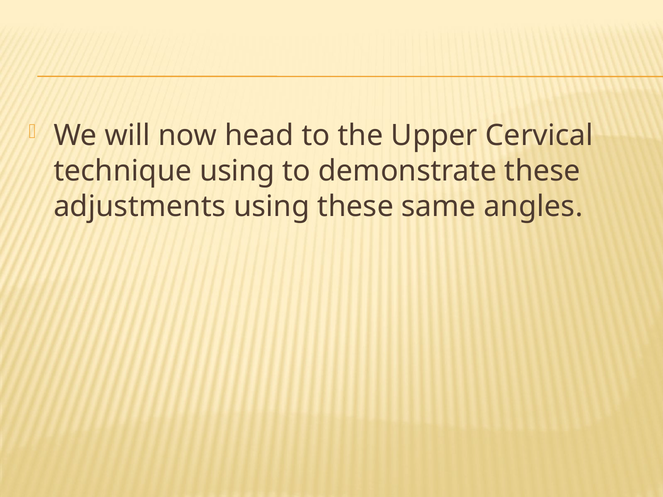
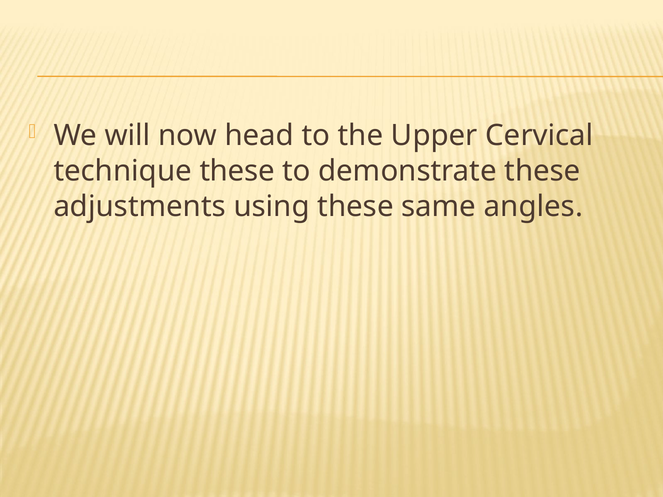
technique using: using -> these
